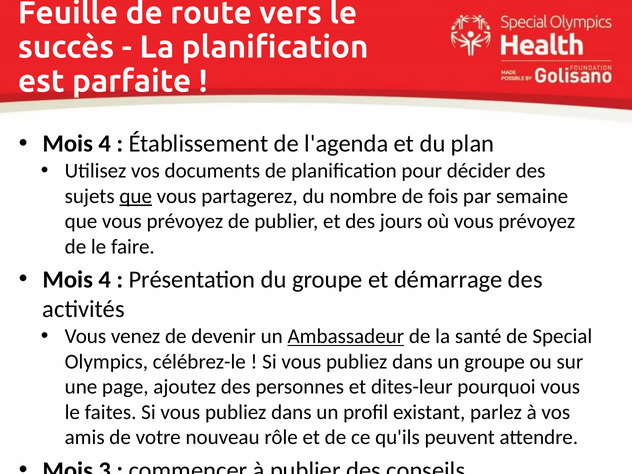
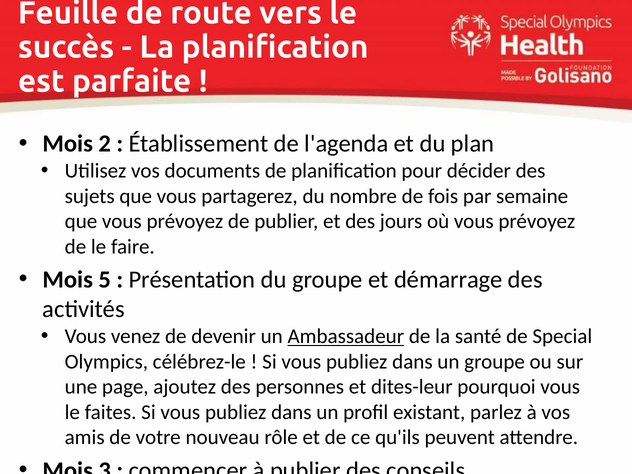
4 at (105, 144): 4 -> 2
que at (136, 196) underline: present -> none
4 at (105, 280): 4 -> 5
